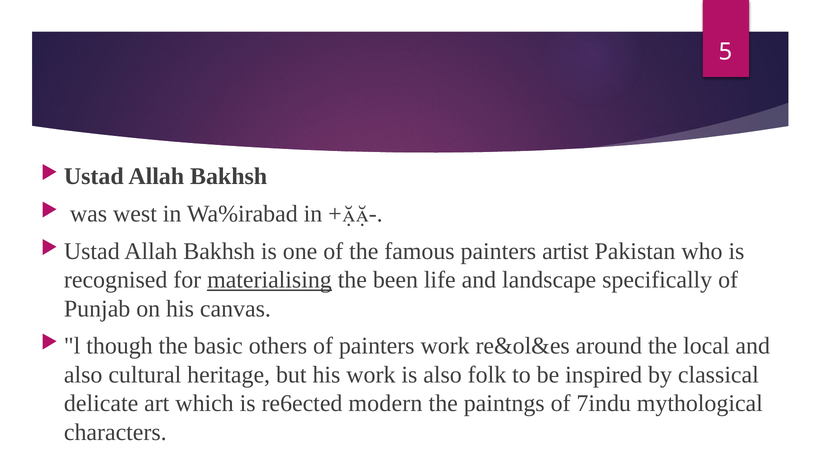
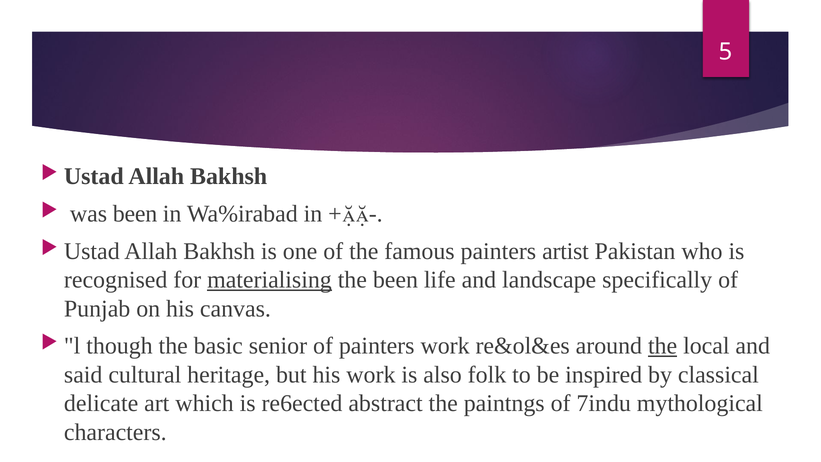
was west: west -> been
others: others -> senior
the at (663, 346) underline: none -> present
also at (83, 375): also -> said
modern: modern -> abstract
